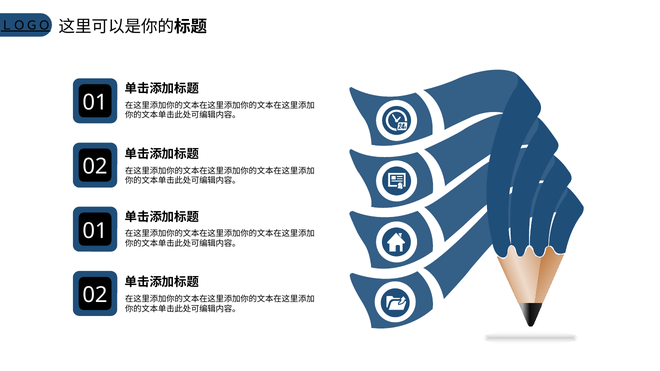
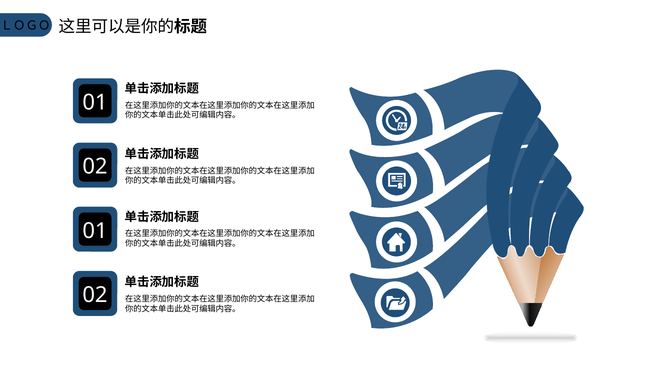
ＬＯＧＯ underline: present -> none
